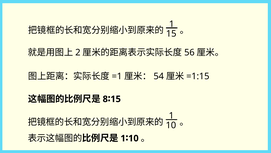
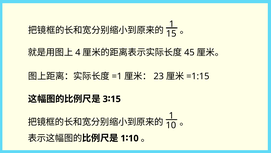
2: 2 -> 4
56: 56 -> 45
54: 54 -> 23
8: 8 -> 3
